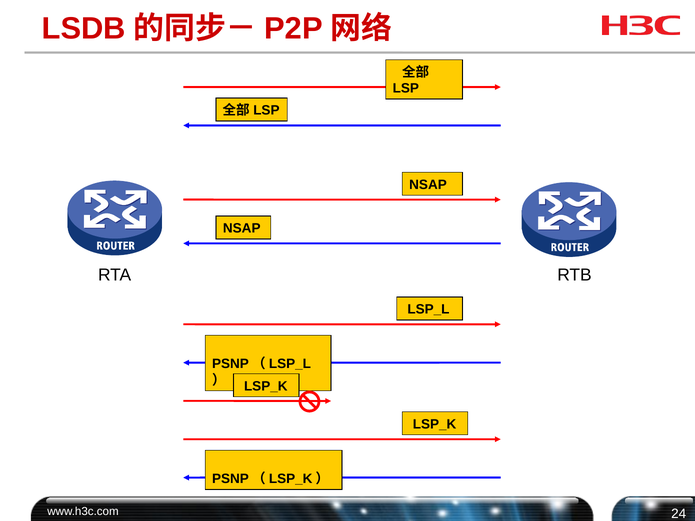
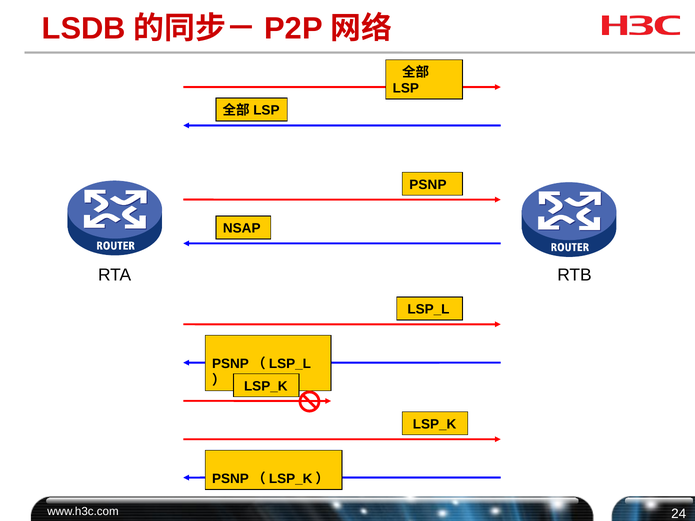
NSAP at (428, 185): NSAP -> PSNP
